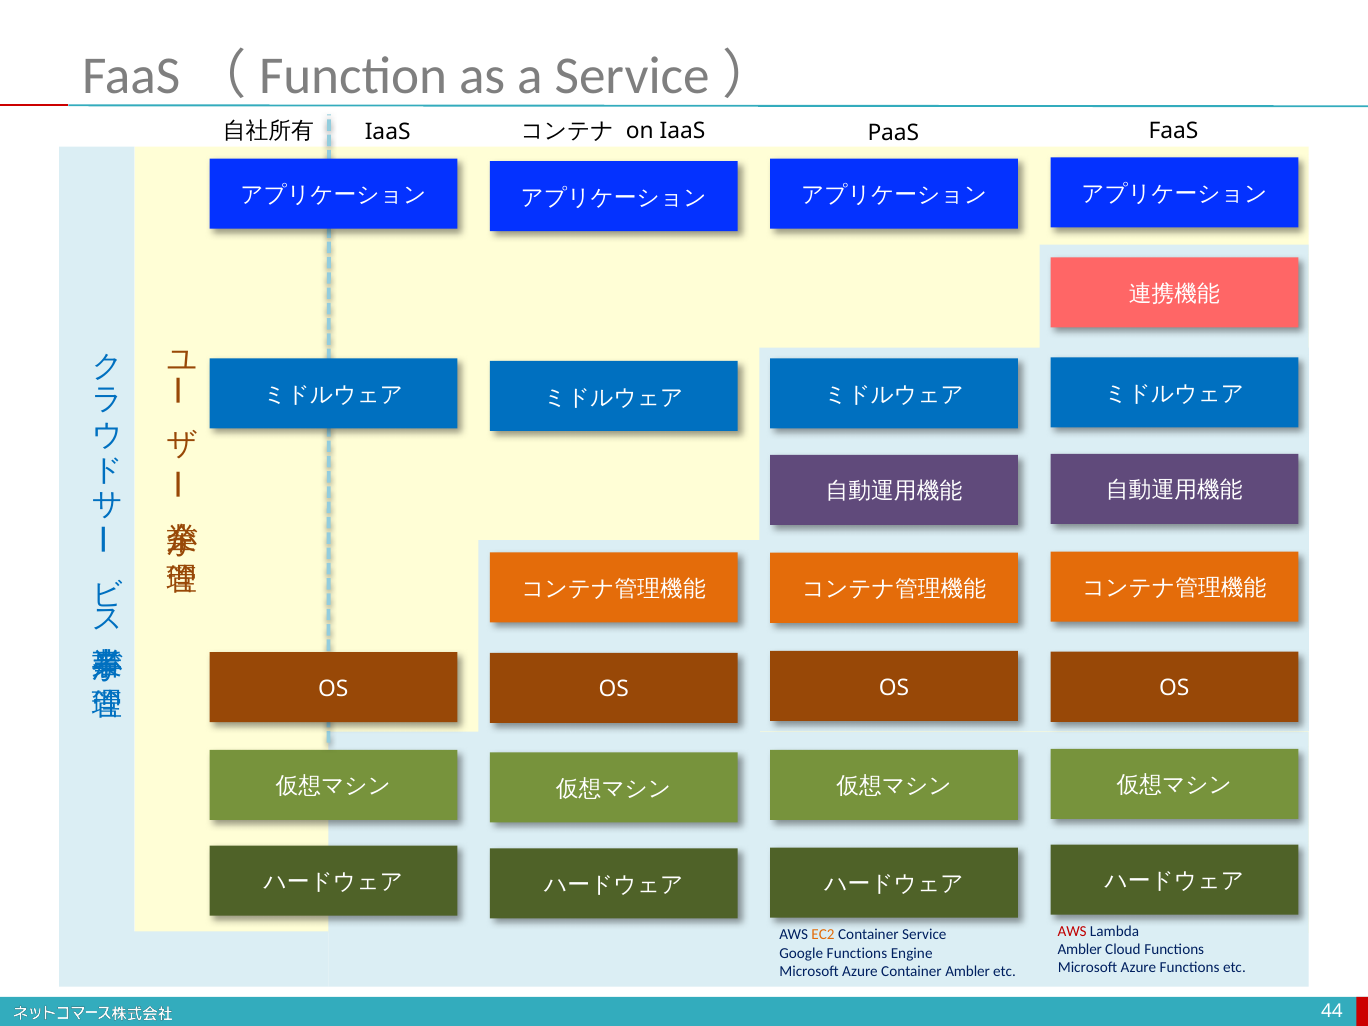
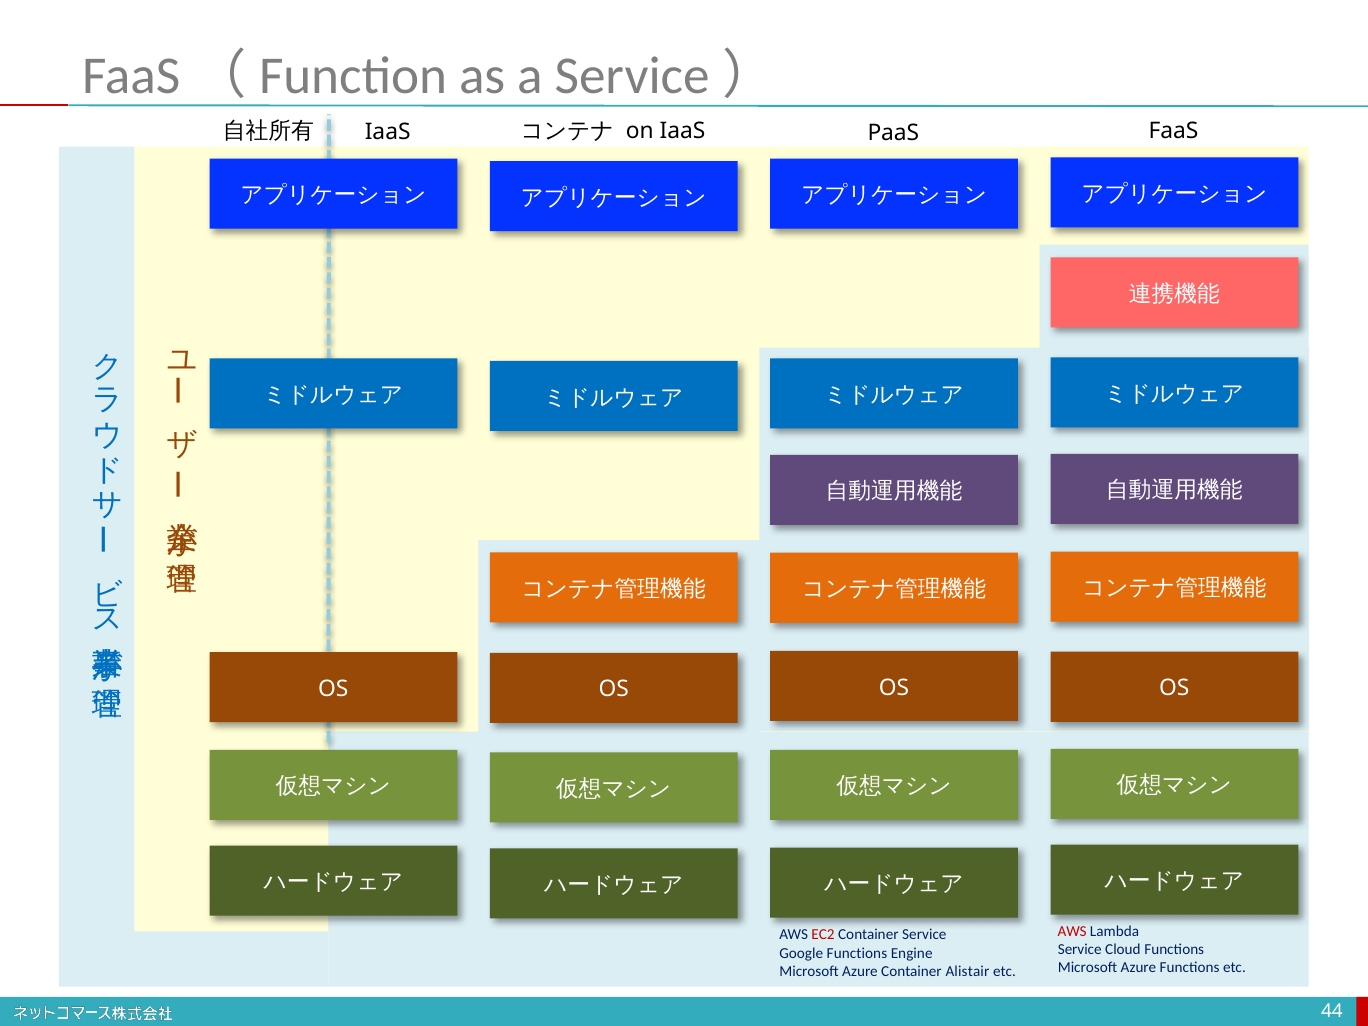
EC2 colour: orange -> red
Ambler at (1080, 950): Ambler -> Service
Container Ambler: Ambler -> Alistair
